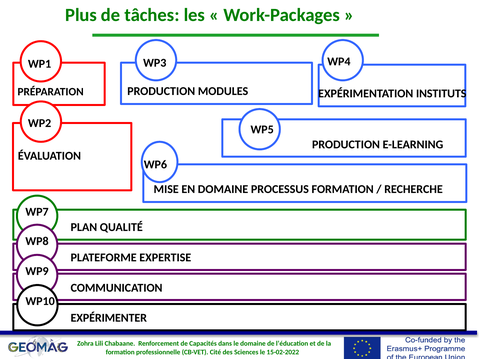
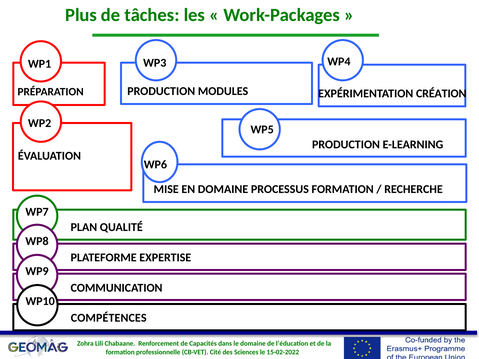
INSTITUTS: INSTITUTS -> CRÉATION
EXPÉRIMENTER: EXPÉRIMENTER -> COMPÉTENCES
